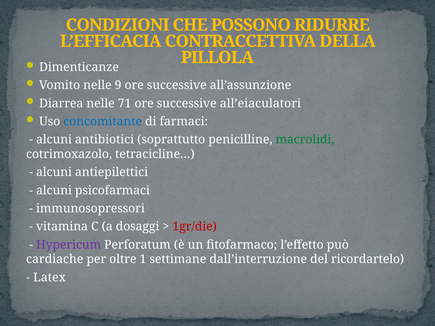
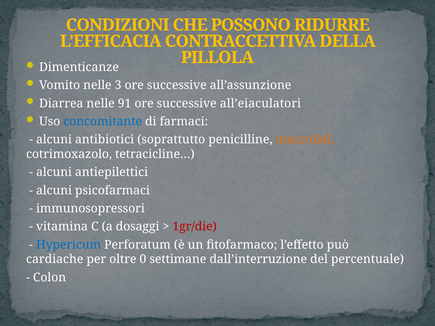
9: 9 -> 3
71: 71 -> 91
macrolidi colour: green -> orange
Hypericum colour: purple -> blue
1: 1 -> 0
ricordartelo: ricordartelo -> percentuale
Latex: Latex -> Colon
